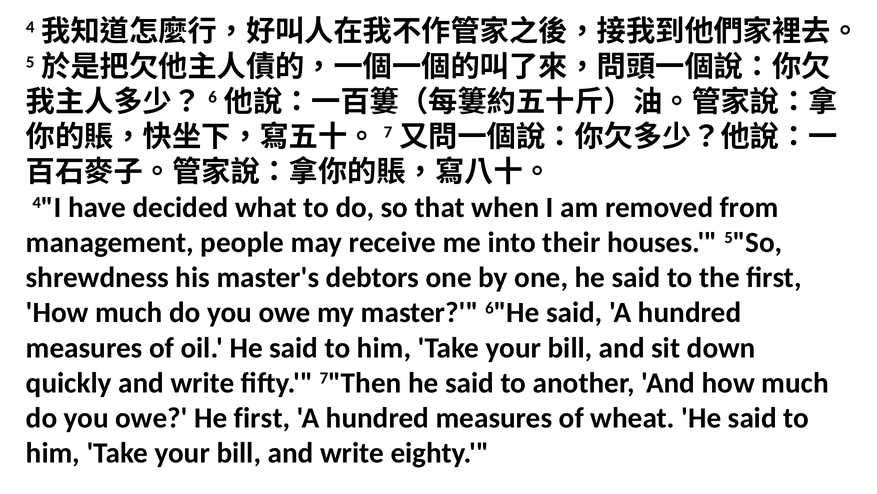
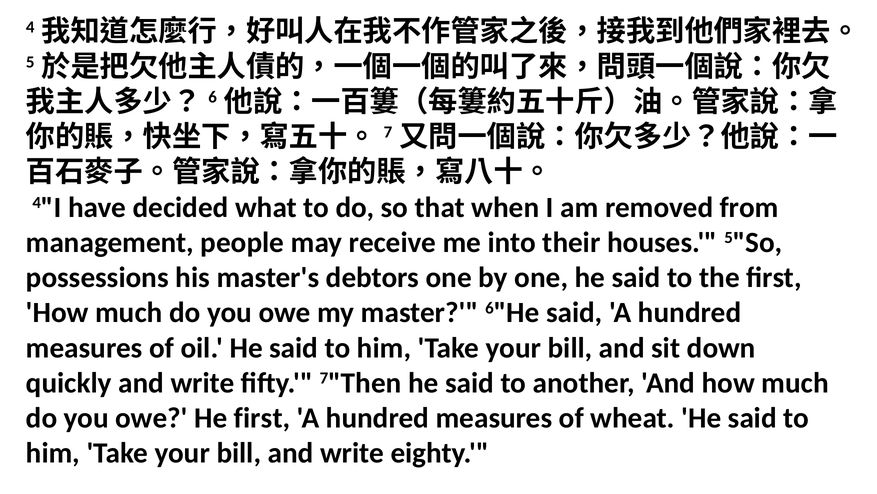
shrewdness: shrewdness -> possessions
